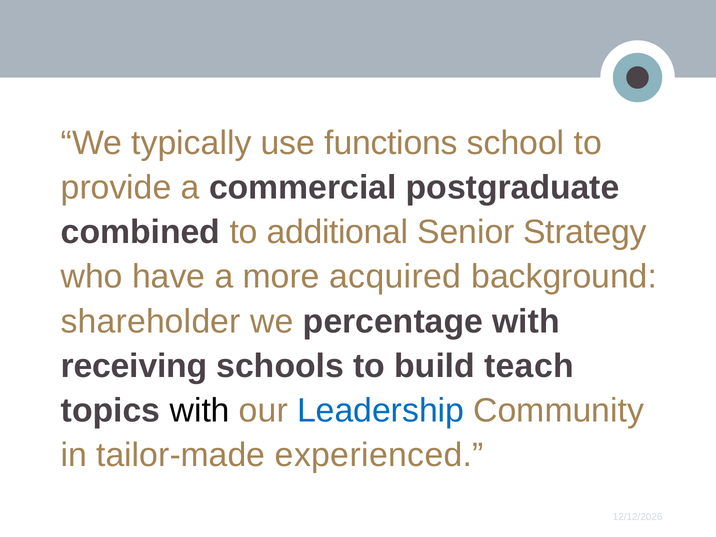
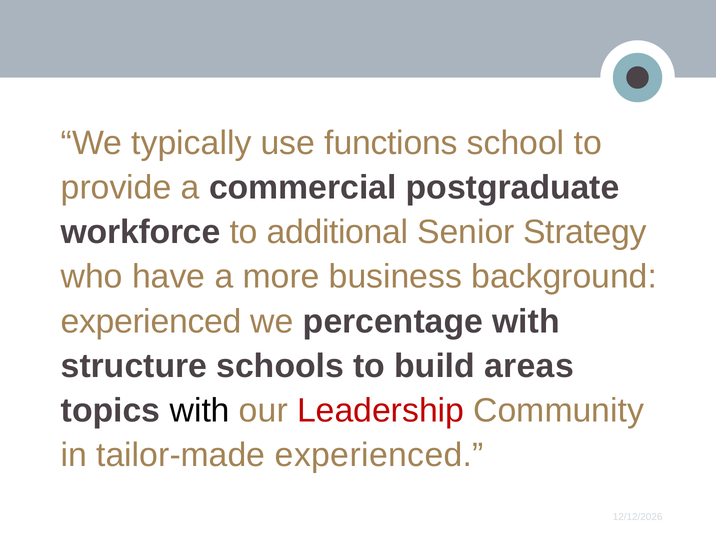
combined: combined -> workforce
acquired: acquired -> business
shareholder at (151, 321): shareholder -> experienced
receiving: receiving -> structure
teach: teach -> areas
Leadership colour: blue -> red
